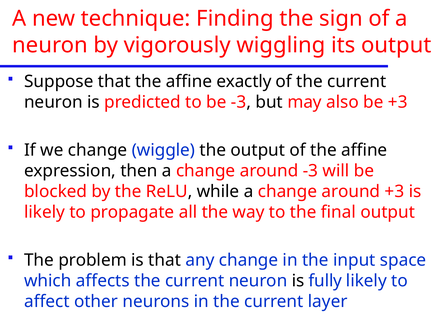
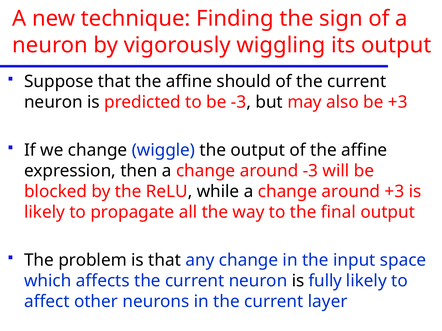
exactly: exactly -> should
